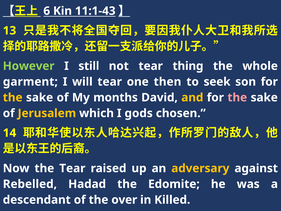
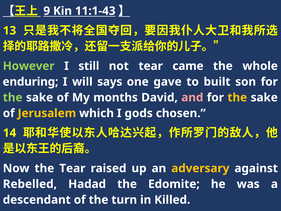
6: 6 -> 9
thing: thing -> came
garment: garment -> enduring
will tear: tear -> says
then: then -> gave
seek: seek -> built
the at (13, 97) colour: yellow -> light green
and colour: yellow -> pink
the at (237, 97) colour: pink -> yellow
over: over -> turn
